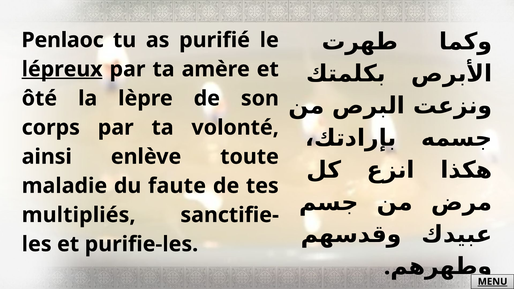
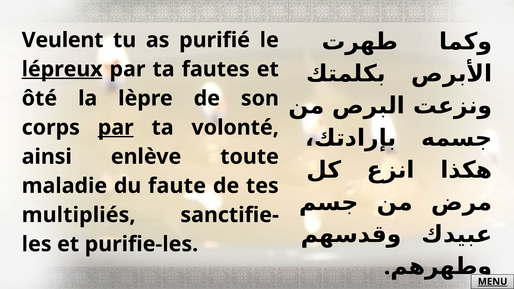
Penlaoc: Penlaoc -> Veulent
amère: amère -> fautes
par at (116, 128) underline: none -> present
